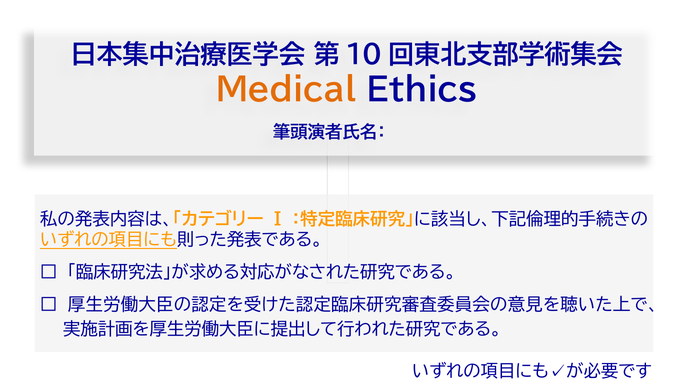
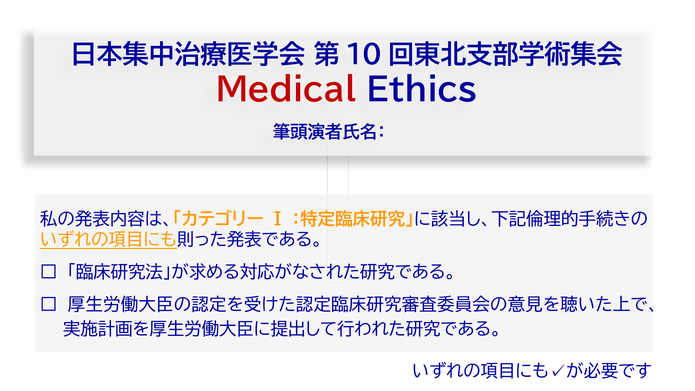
Medical colour: orange -> red
